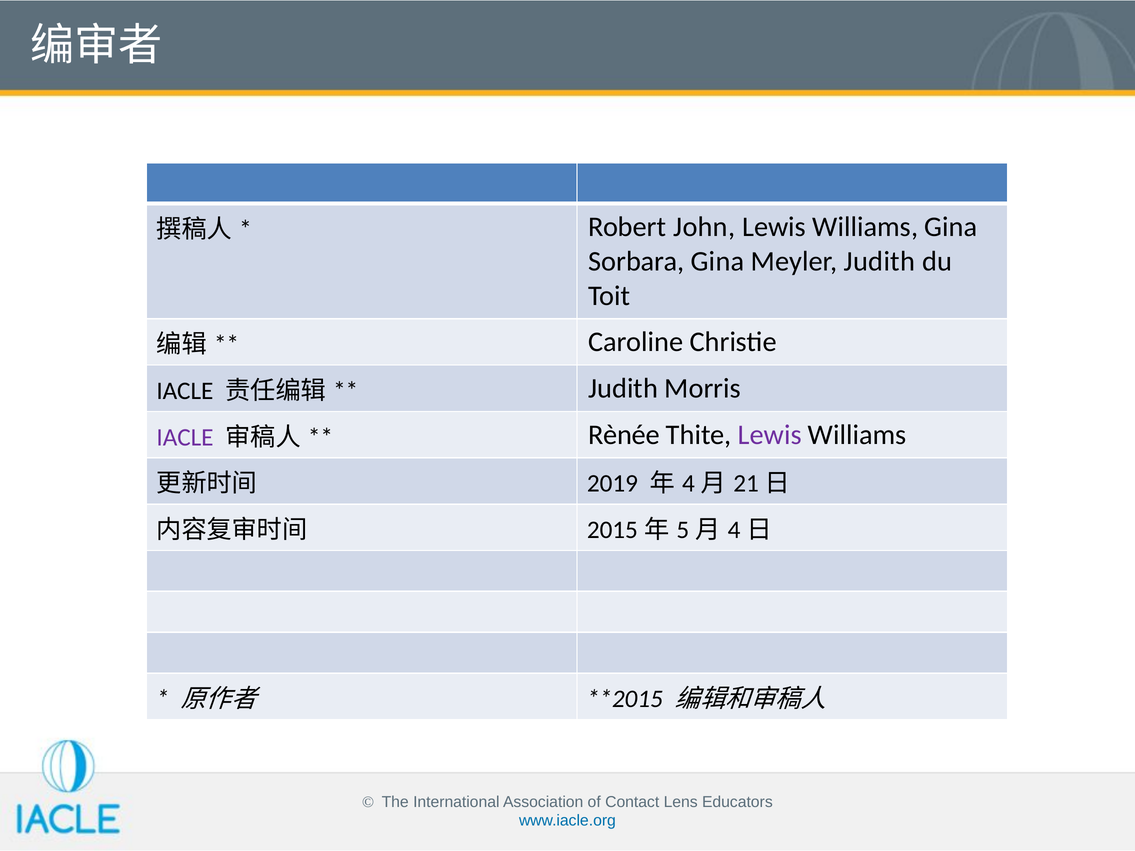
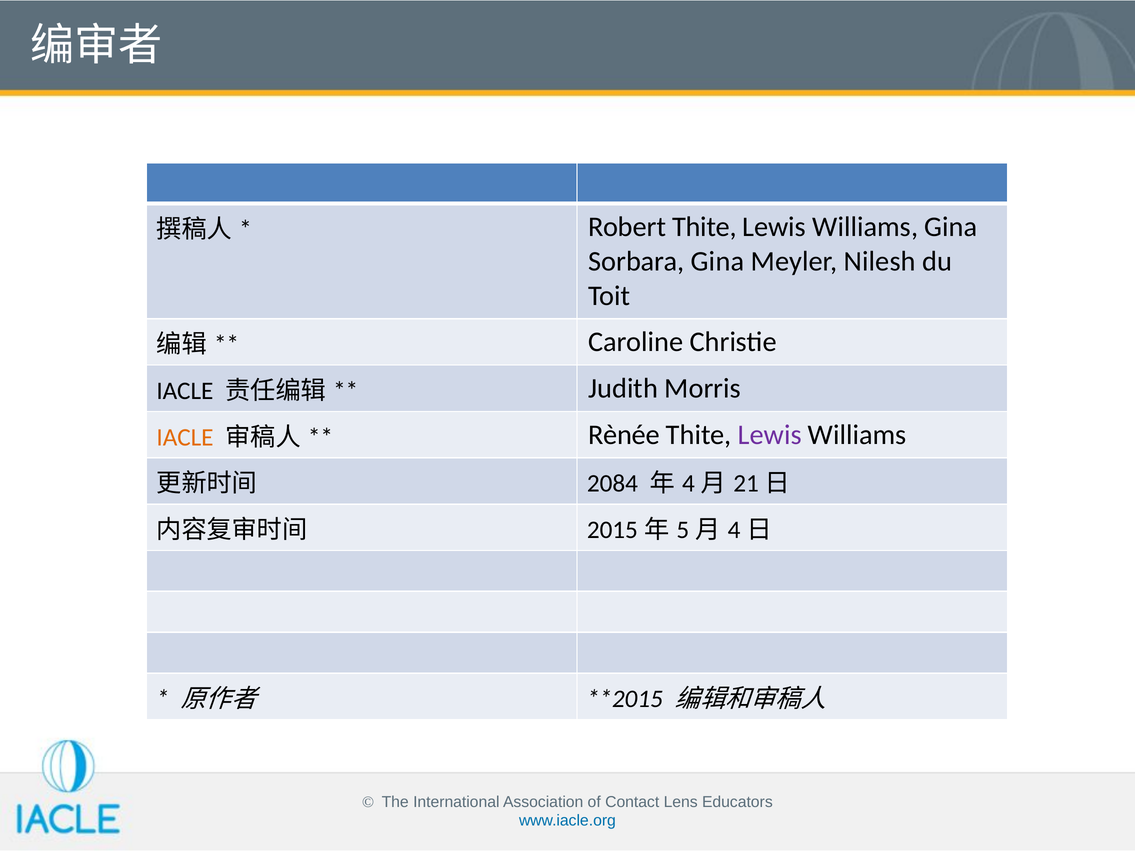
Robert John: John -> Thite
Meyler Judith: Judith -> Nilesh
IACLE at (185, 437) colour: purple -> orange
2019: 2019 -> 2084
